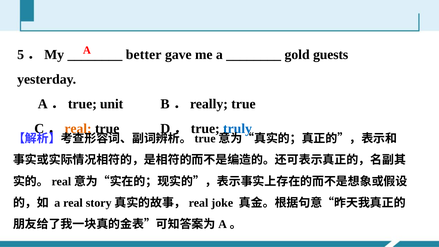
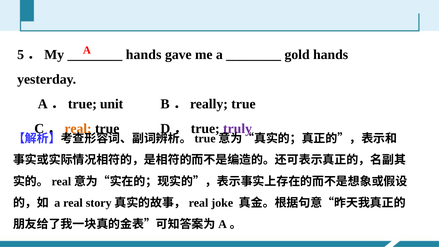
better at (144, 54): better -> hands
gold guests: guests -> hands
truly colour: blue -> purple
